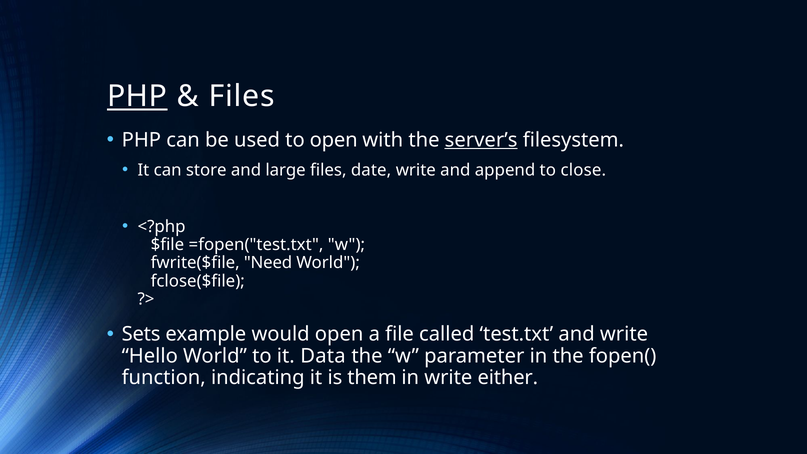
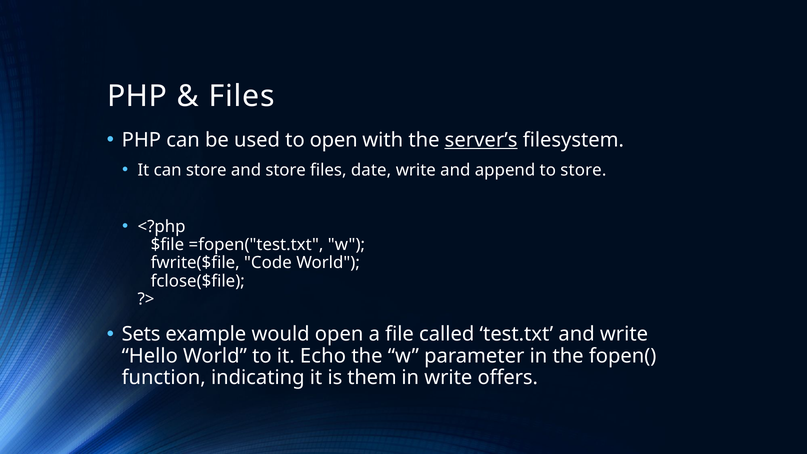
PHP at (137, 96) underline: present -> none
and large: large -> store
to close: close -> store
Need: Need -> Code
Data: Data -> Echo
either: either -> offers
